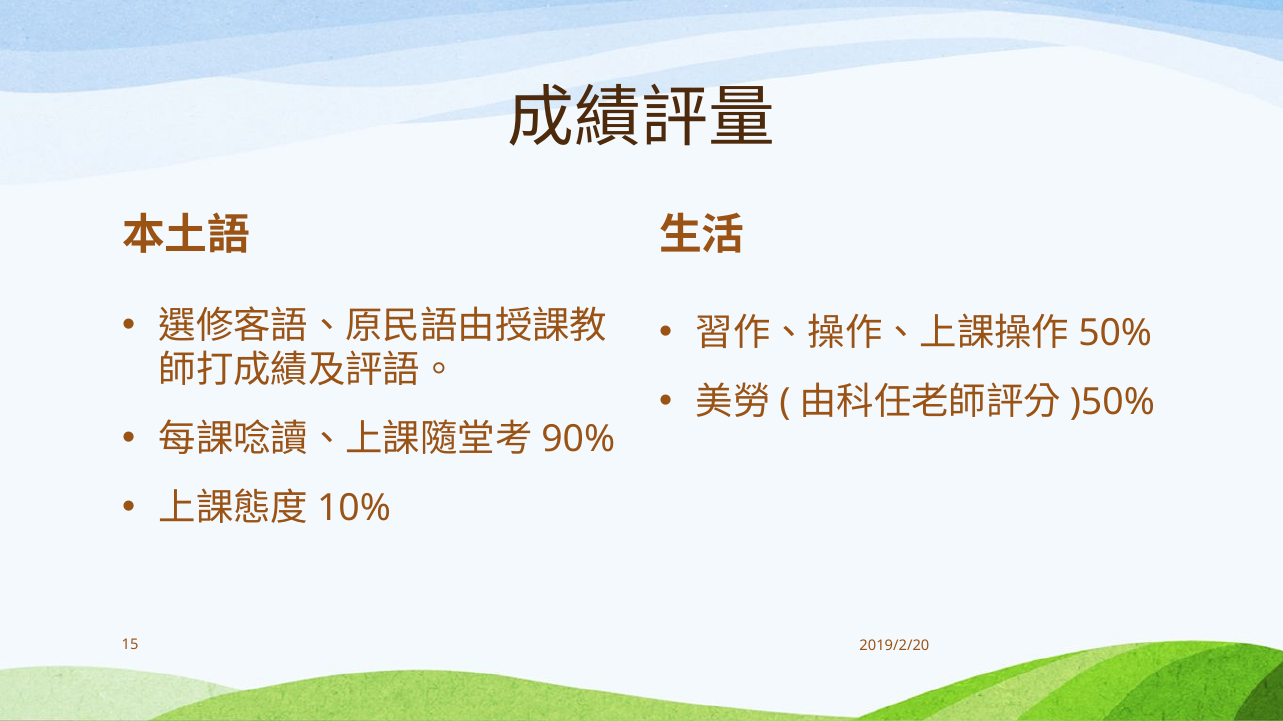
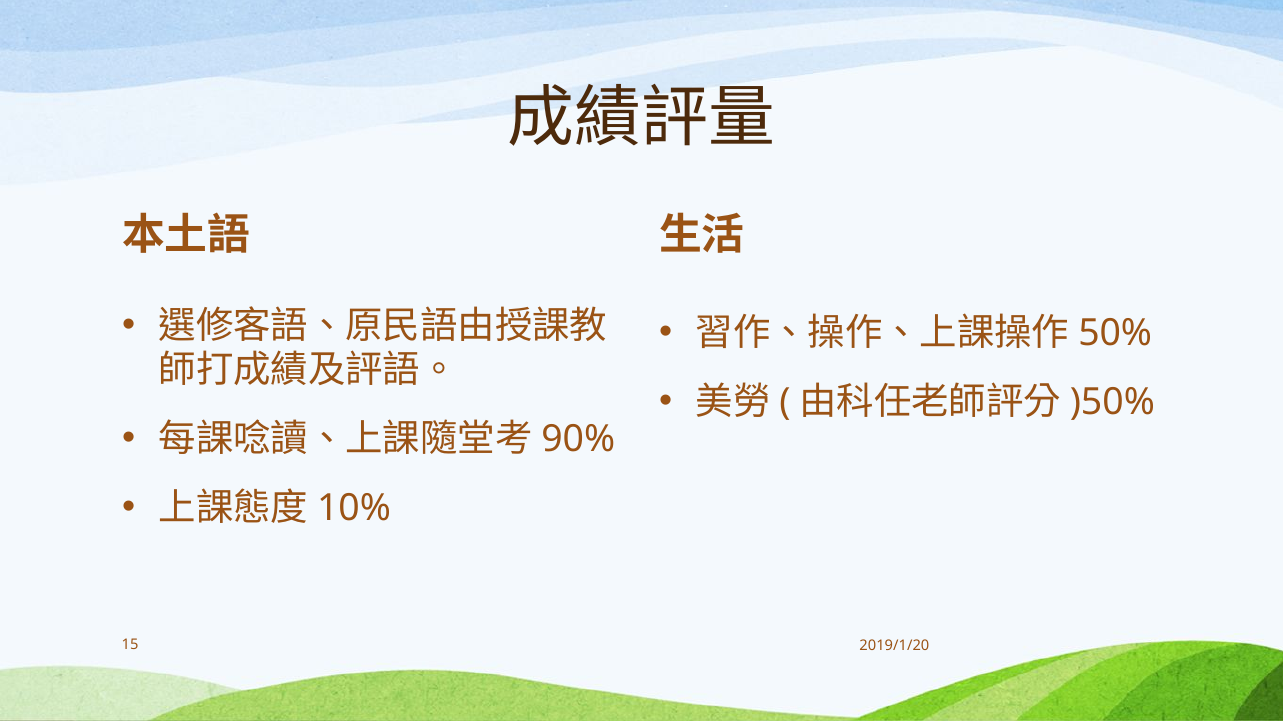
2019/2/20: 2019/2/20 -> 2019/1/20
